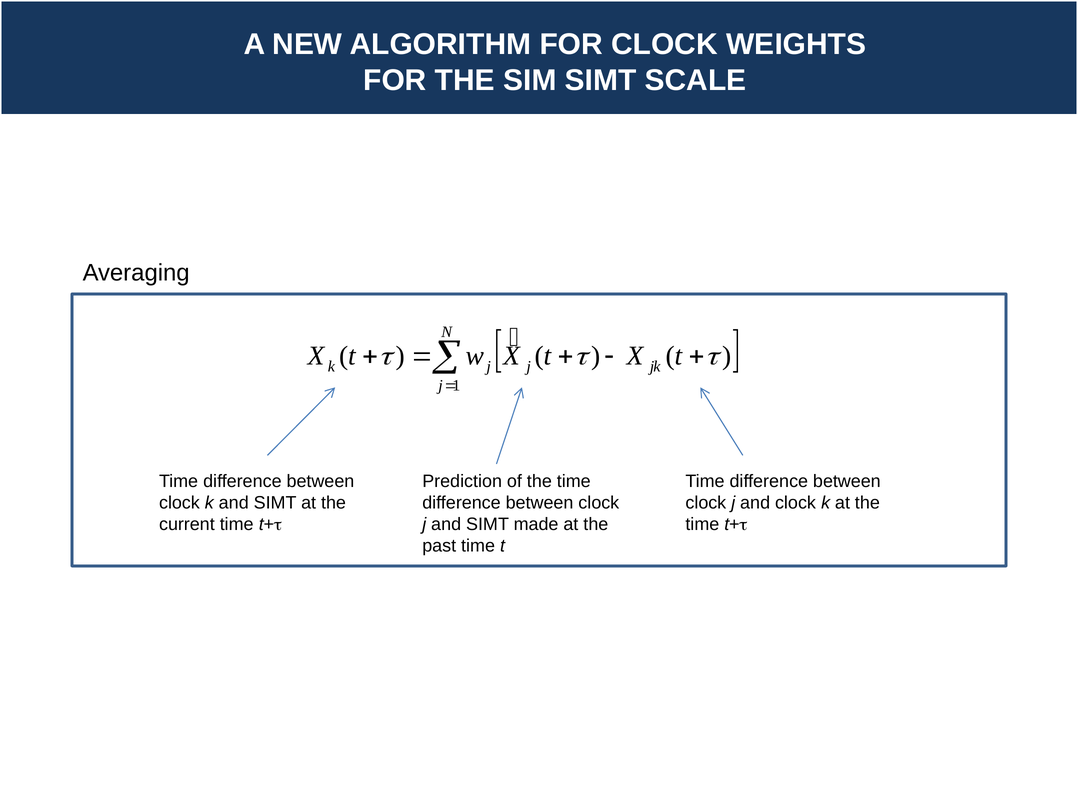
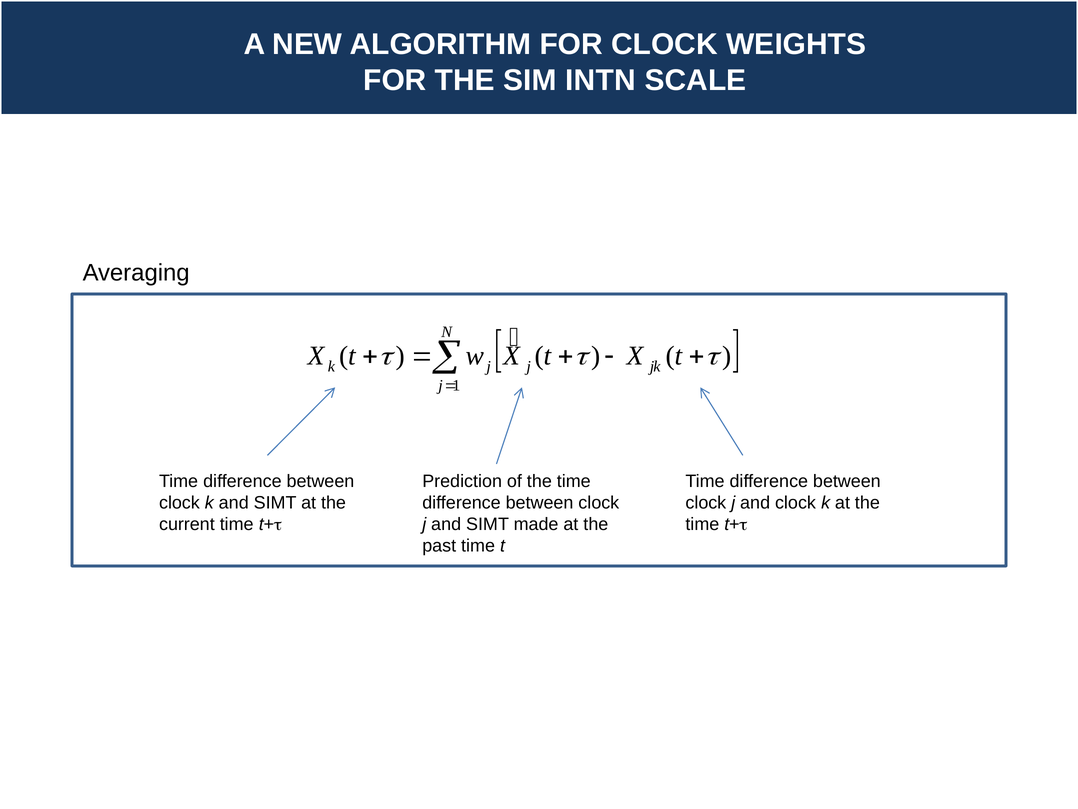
SIM SIMT: SIMT -> INTN
